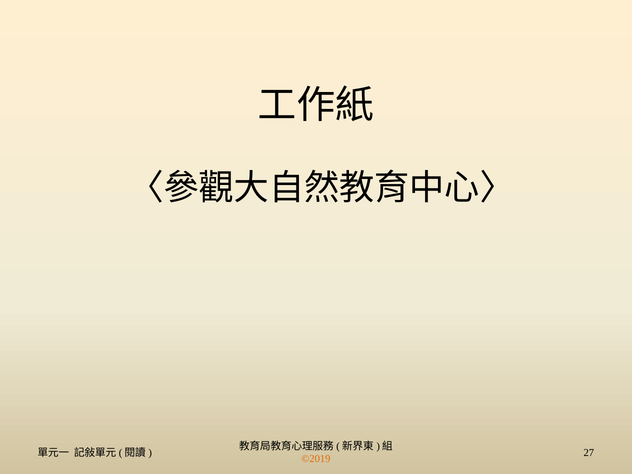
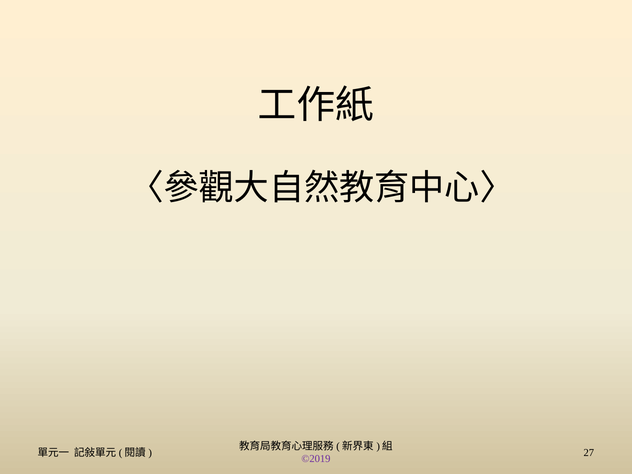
©2019 colour: orange -> purple
